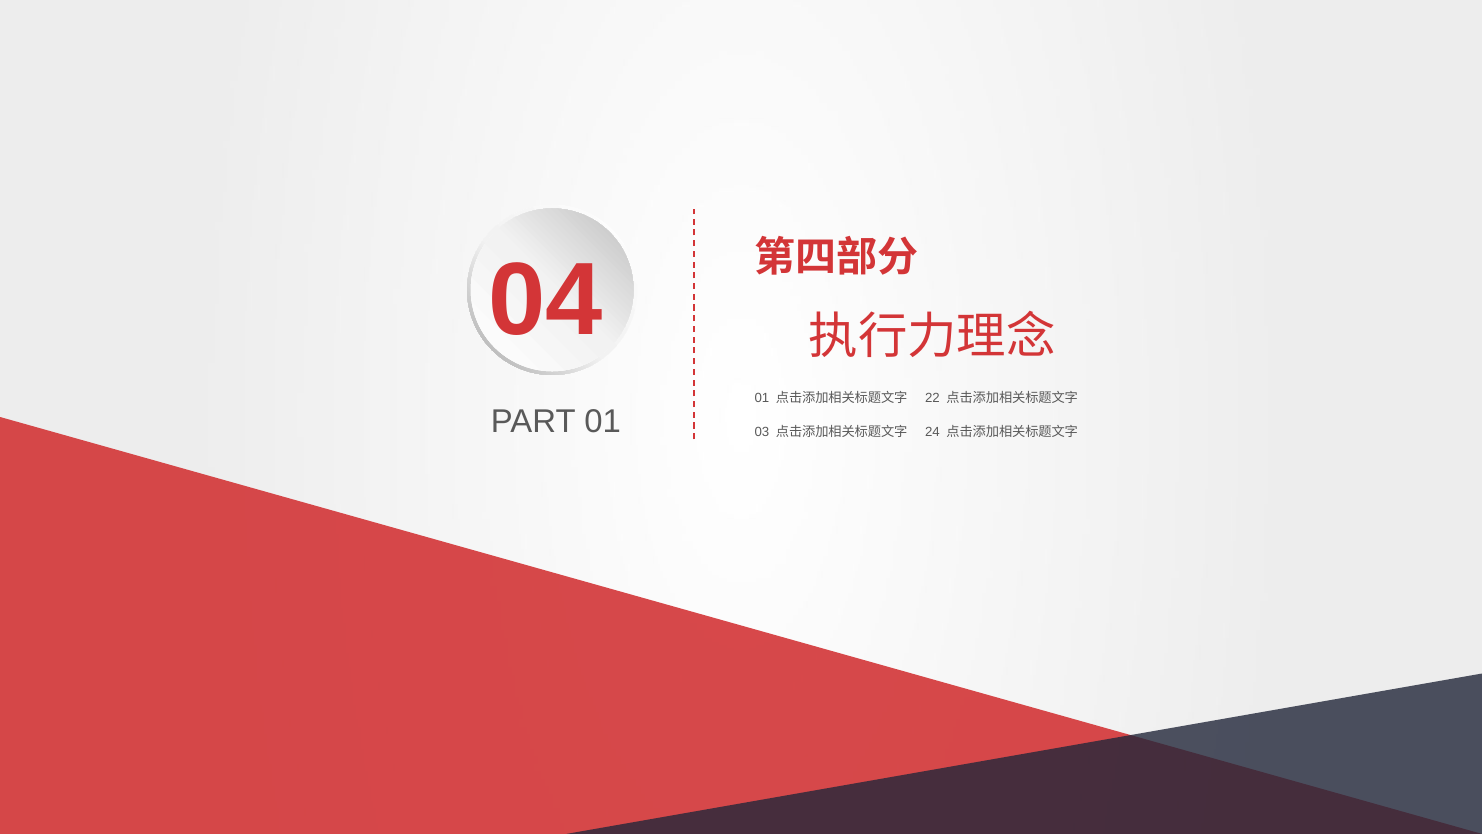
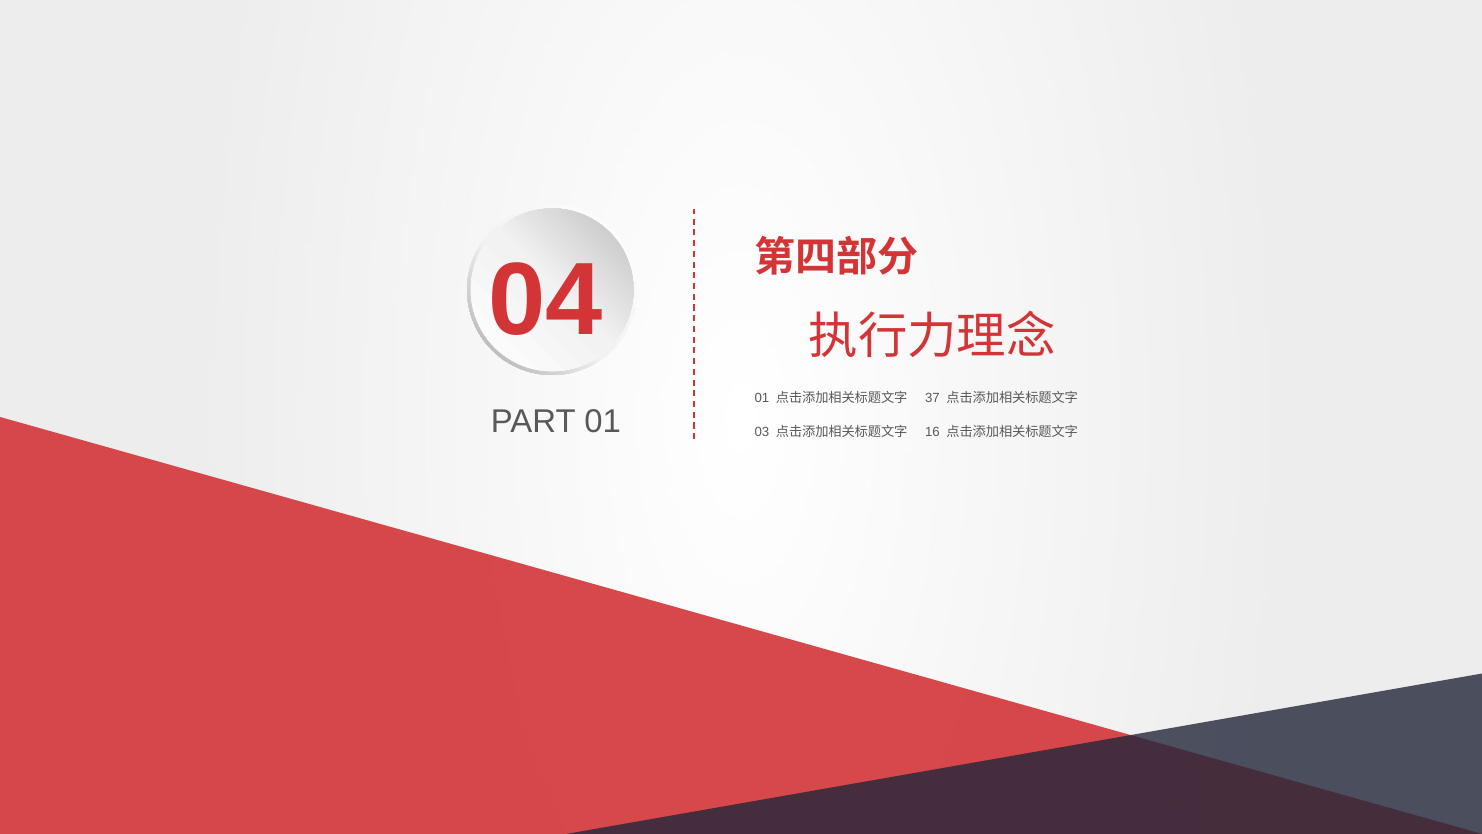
22: 22 -> 37
24: 24 -> 16
